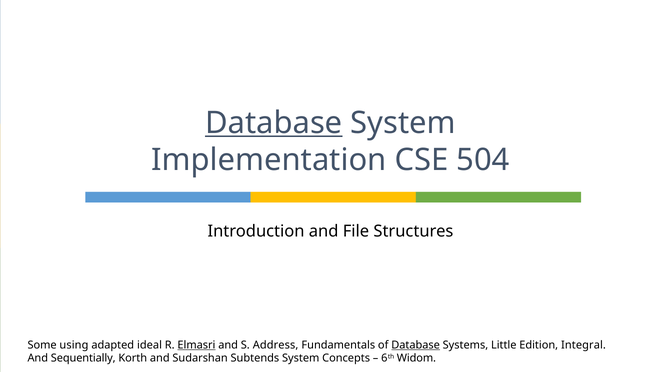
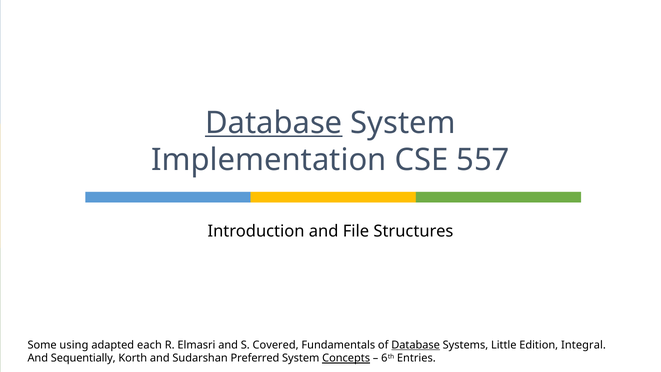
504: 504 -> 557
ideal: ideal -> each
Elmasri underline: present -> none
Address: Address -> Covered
Subtends: Subtends -> Preferred
Concepts underline: none -> present
Widom: Widom -> Entries
